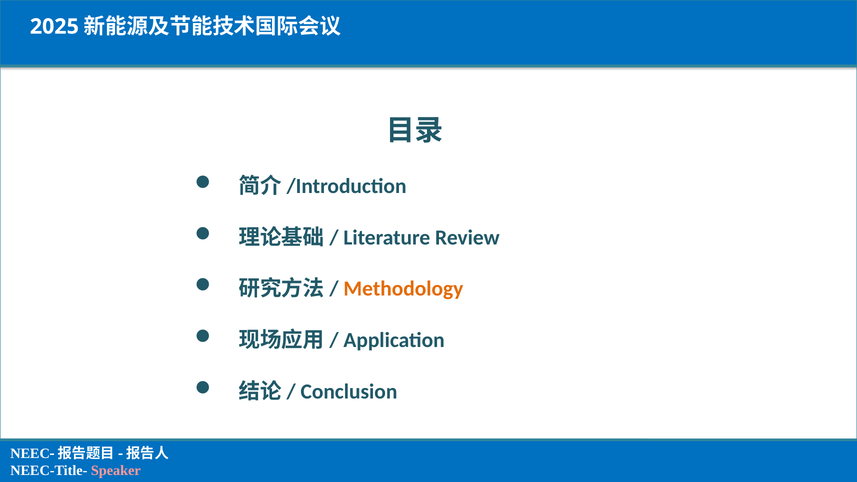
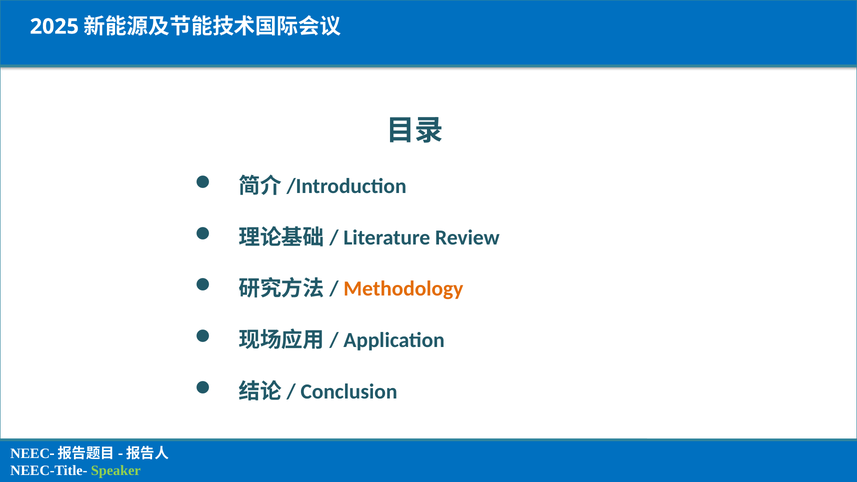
Speaker colour: pink -> light green
